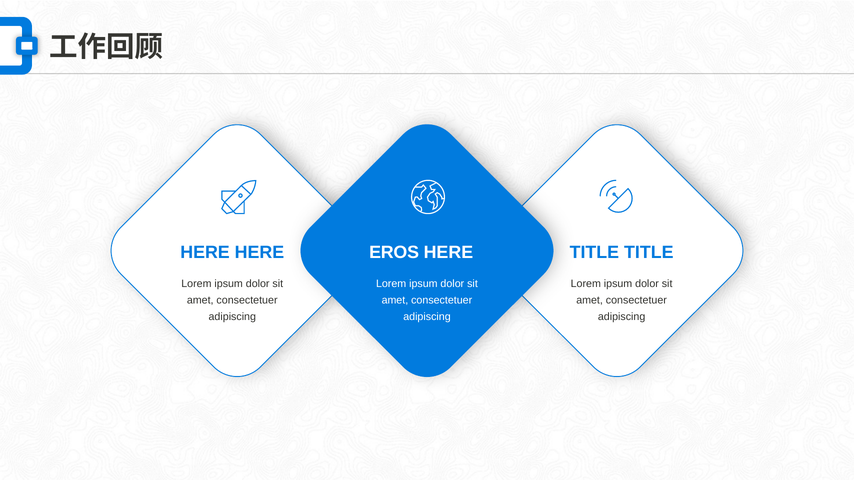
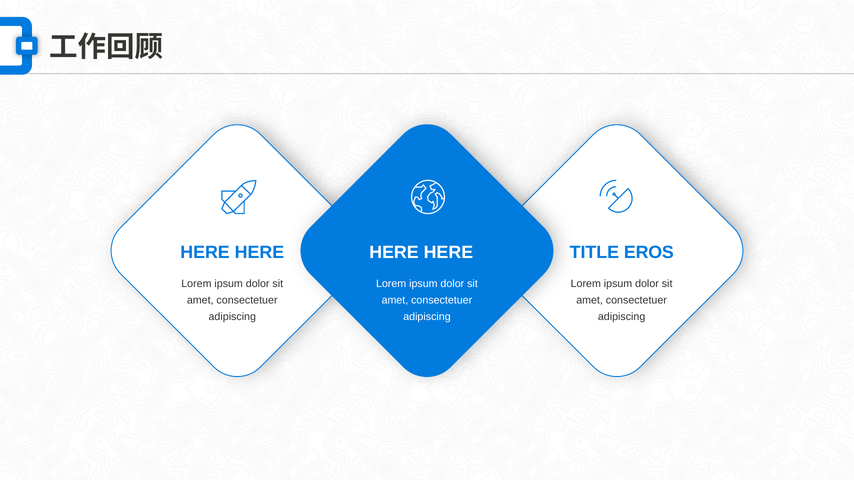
EROS at (394, 252): EROS -> HERE
TITLE at (649, 252): TITLE -> EROS
